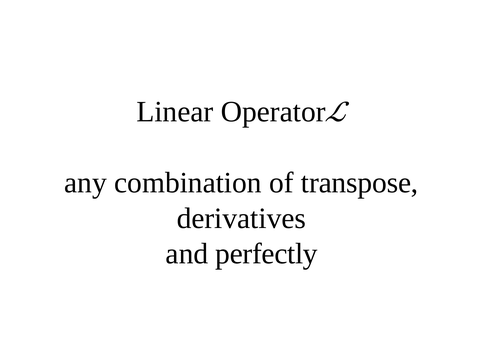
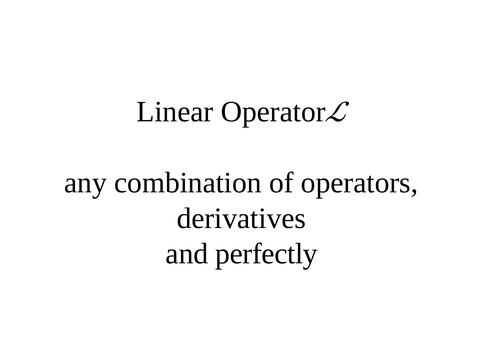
transpose: transpose -> operators
